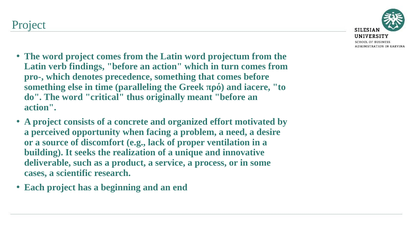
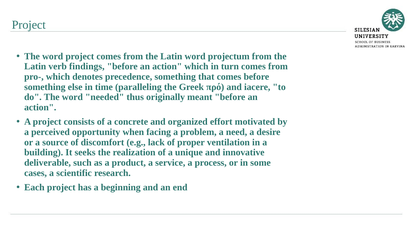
critical: critical -> needed
